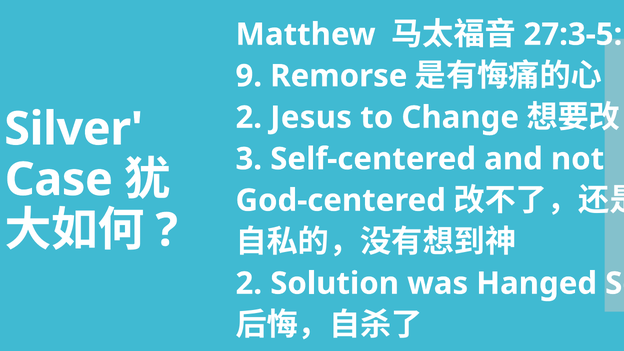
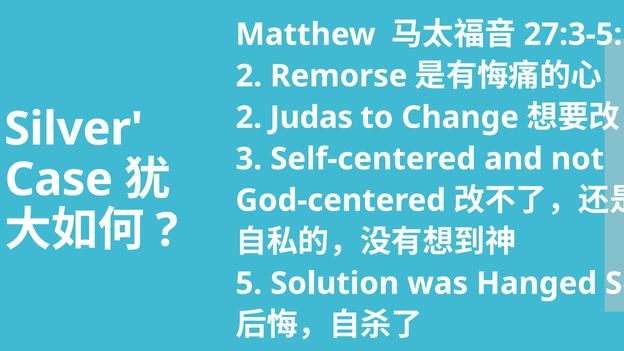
9 at (249, 76): 9 -> 2
Jesus: Jesus -> Judas
2 at (249, 283): 2 -> 5
